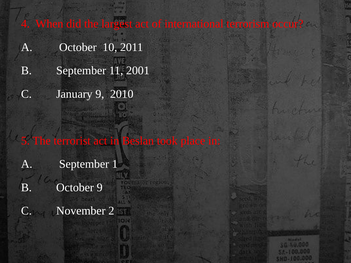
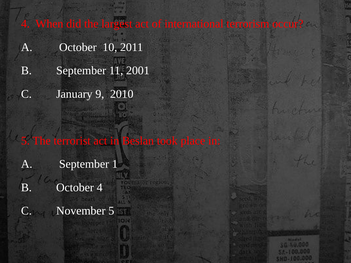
October 9: 9 -> 4
November 2: 2 -> 5
